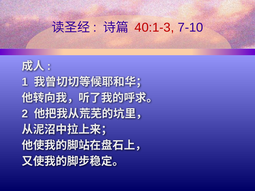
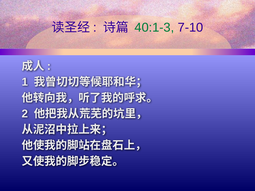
40:1-3 colour: red -> green
